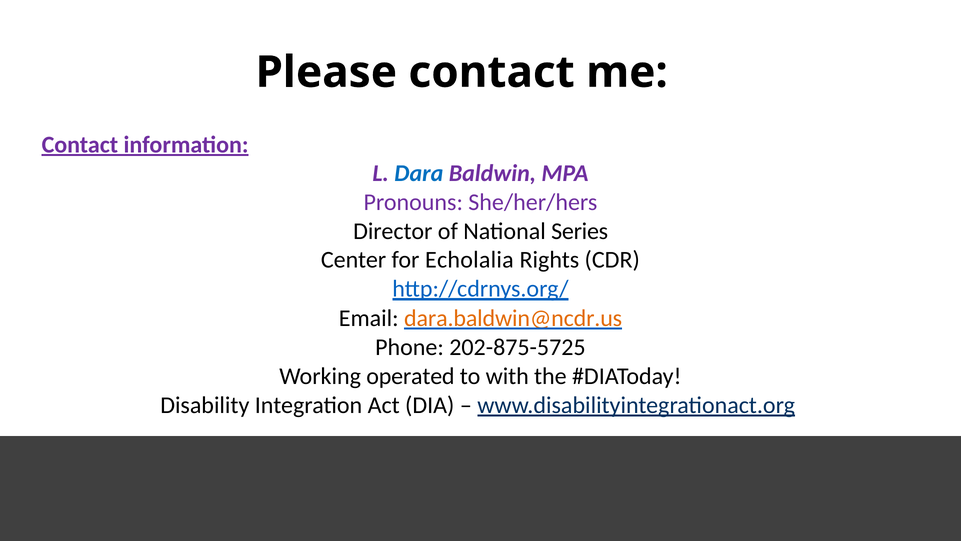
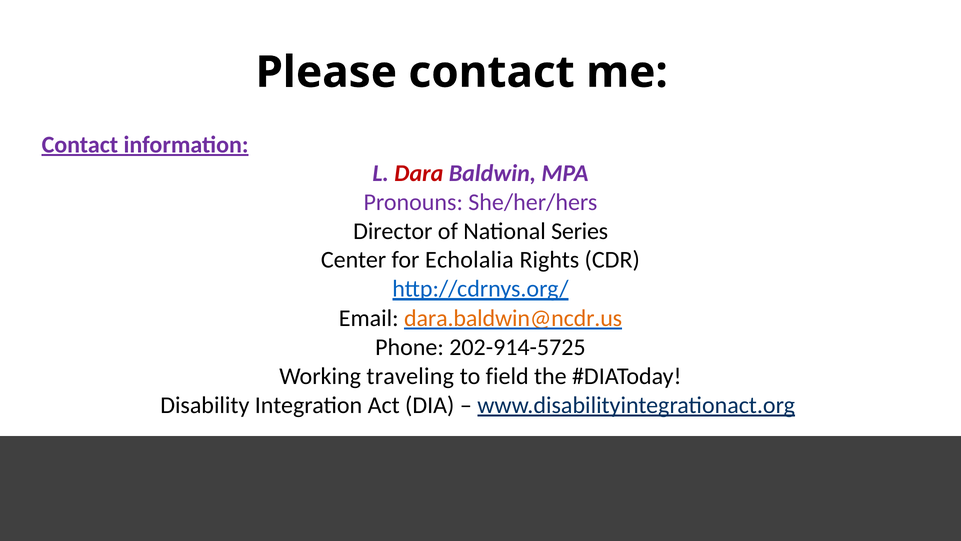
Dara colour: blue -> red
202-875-5725: 202-875-5725 -> 202-914-5725
operated: operated -> traveling
with: with -> field
